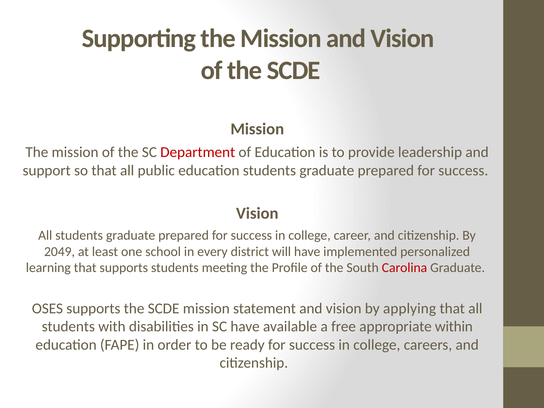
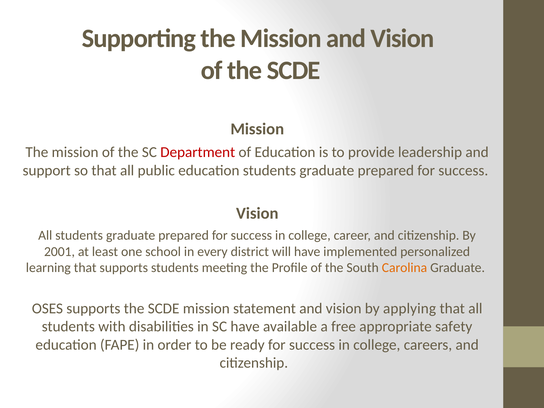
2049: 2049 -> 2001
Carolina colour: red -> orange
within: within -> safety
